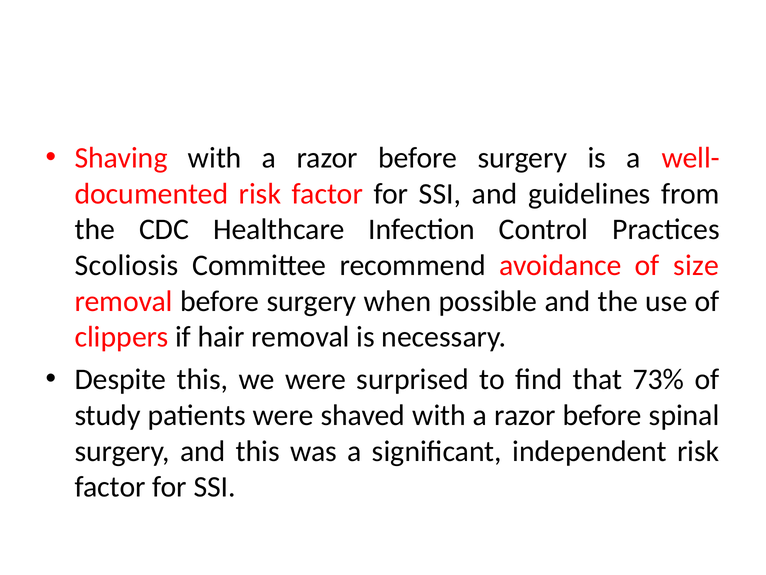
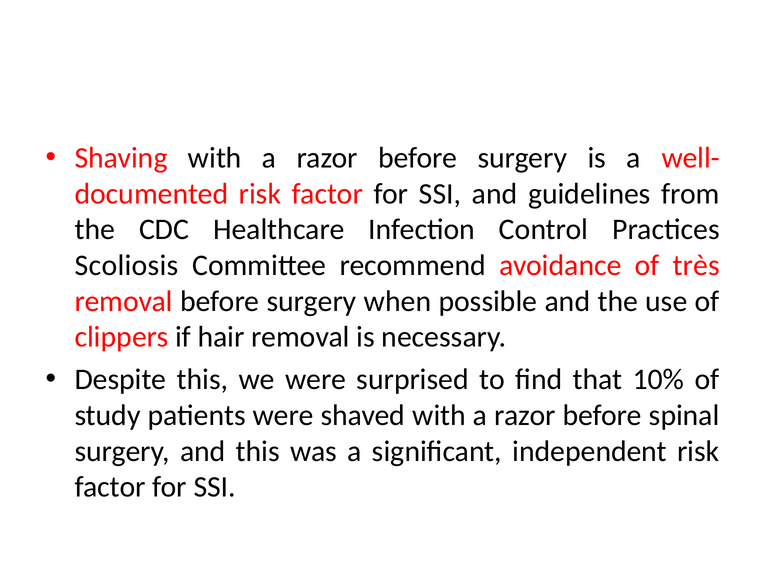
size: size -> très
73%: 73% -> 10%
